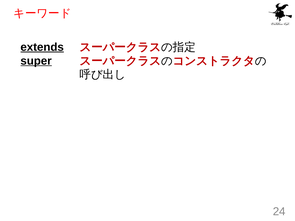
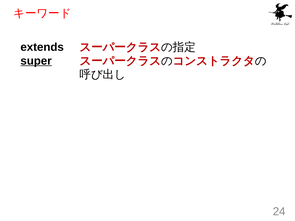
extends underline: present -> none
